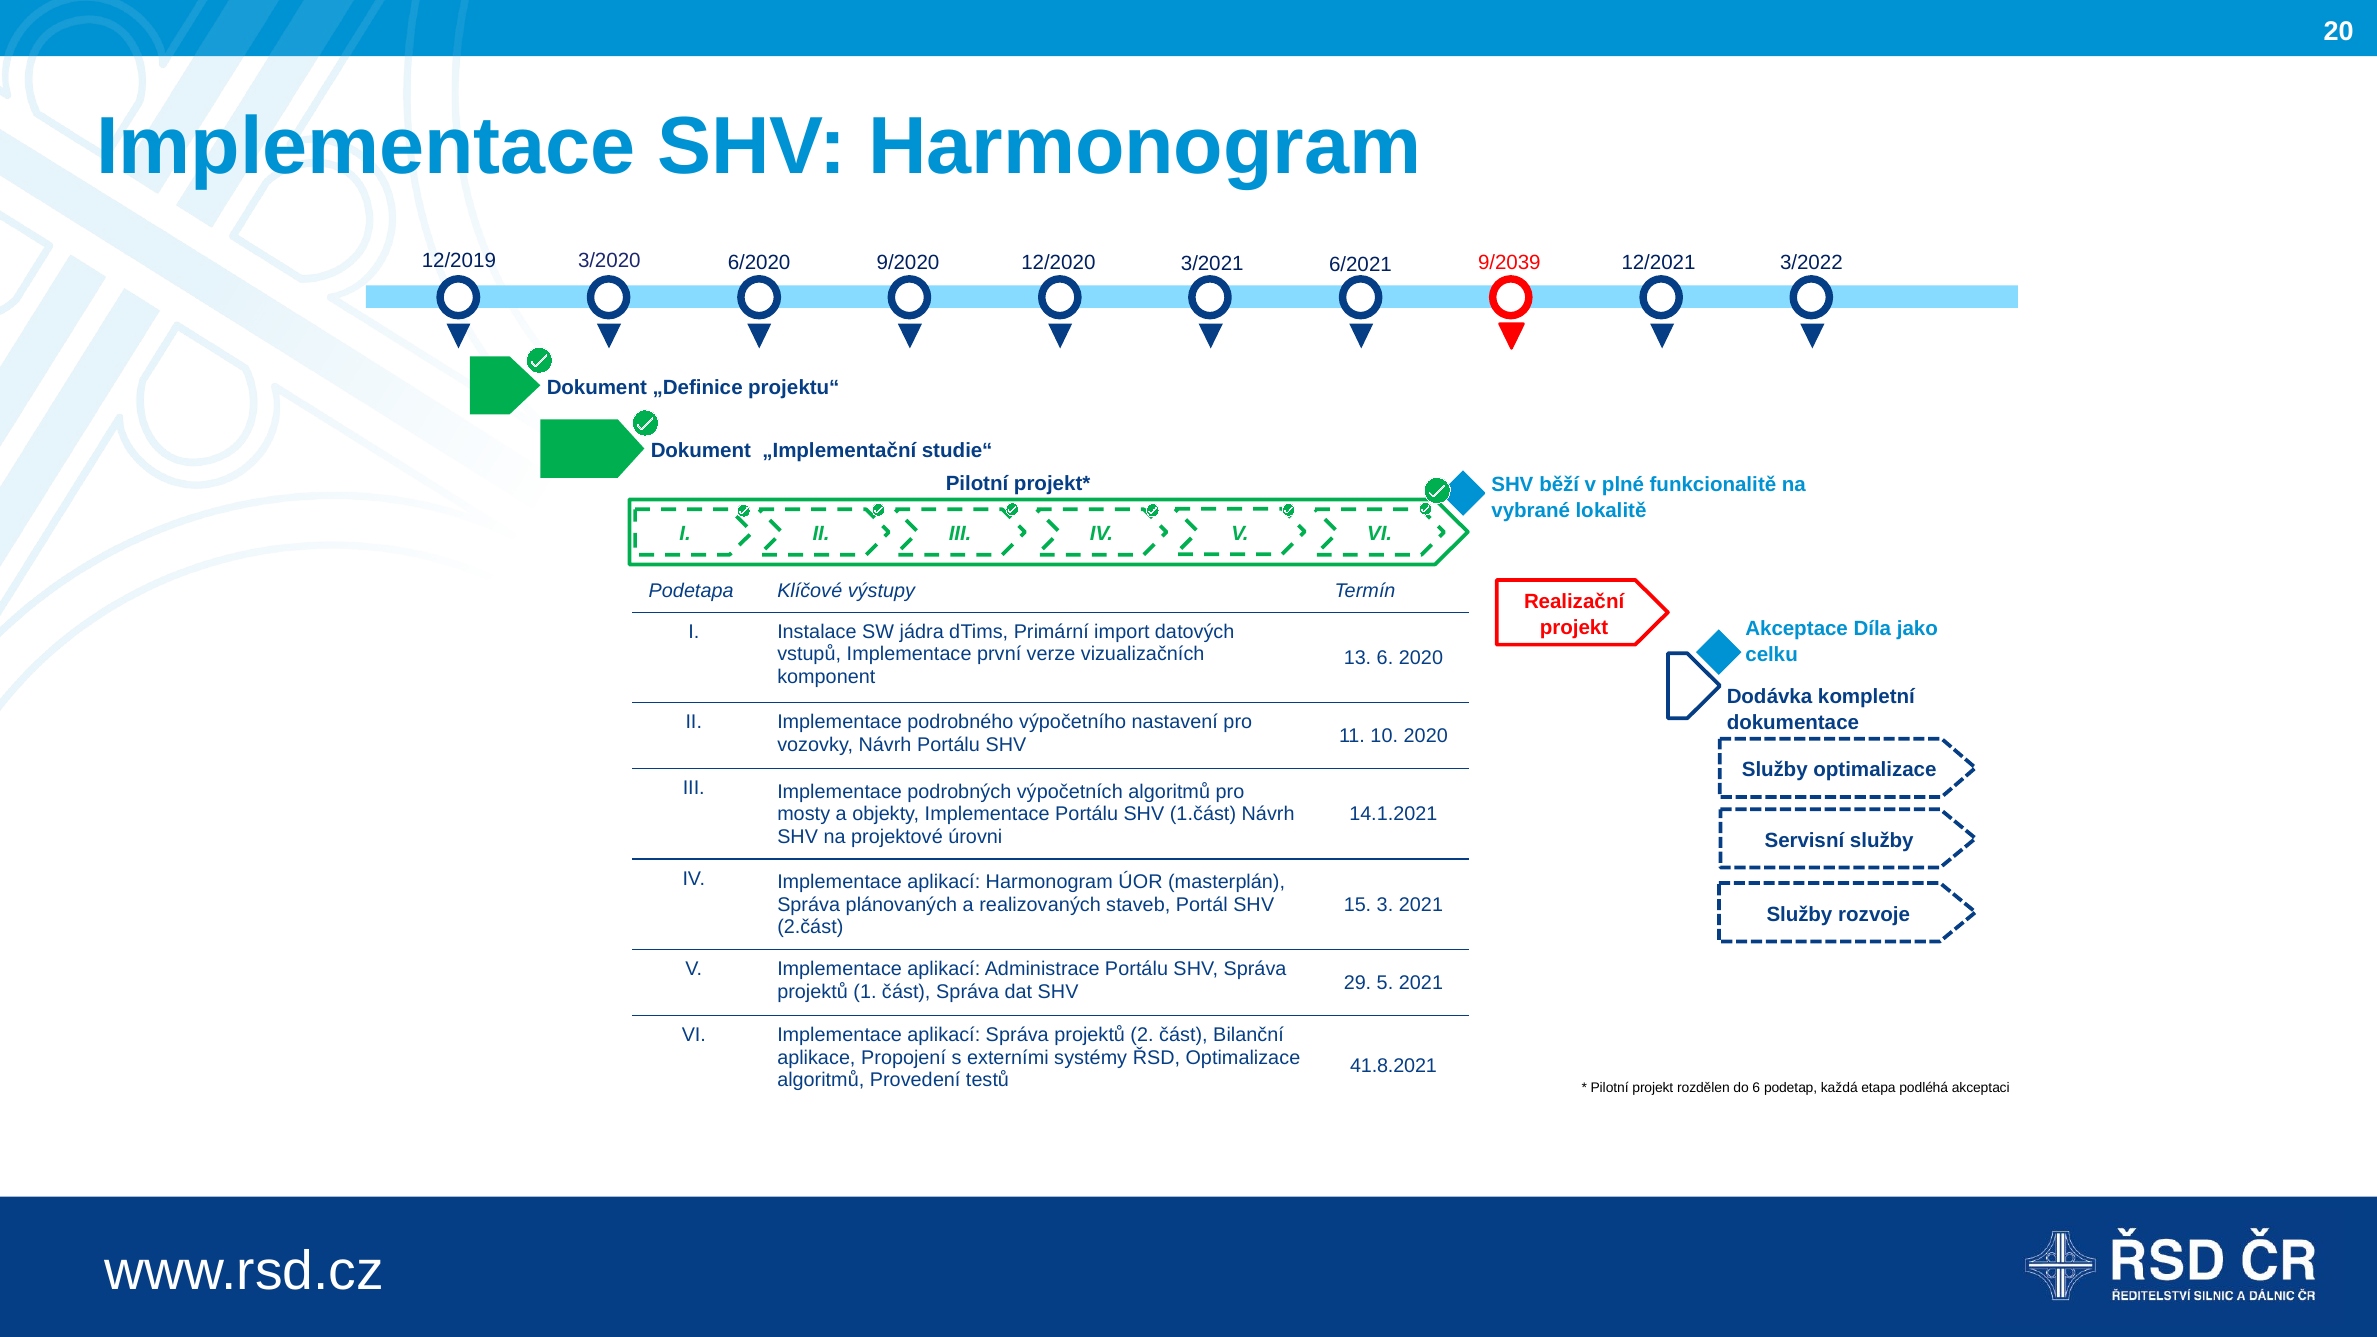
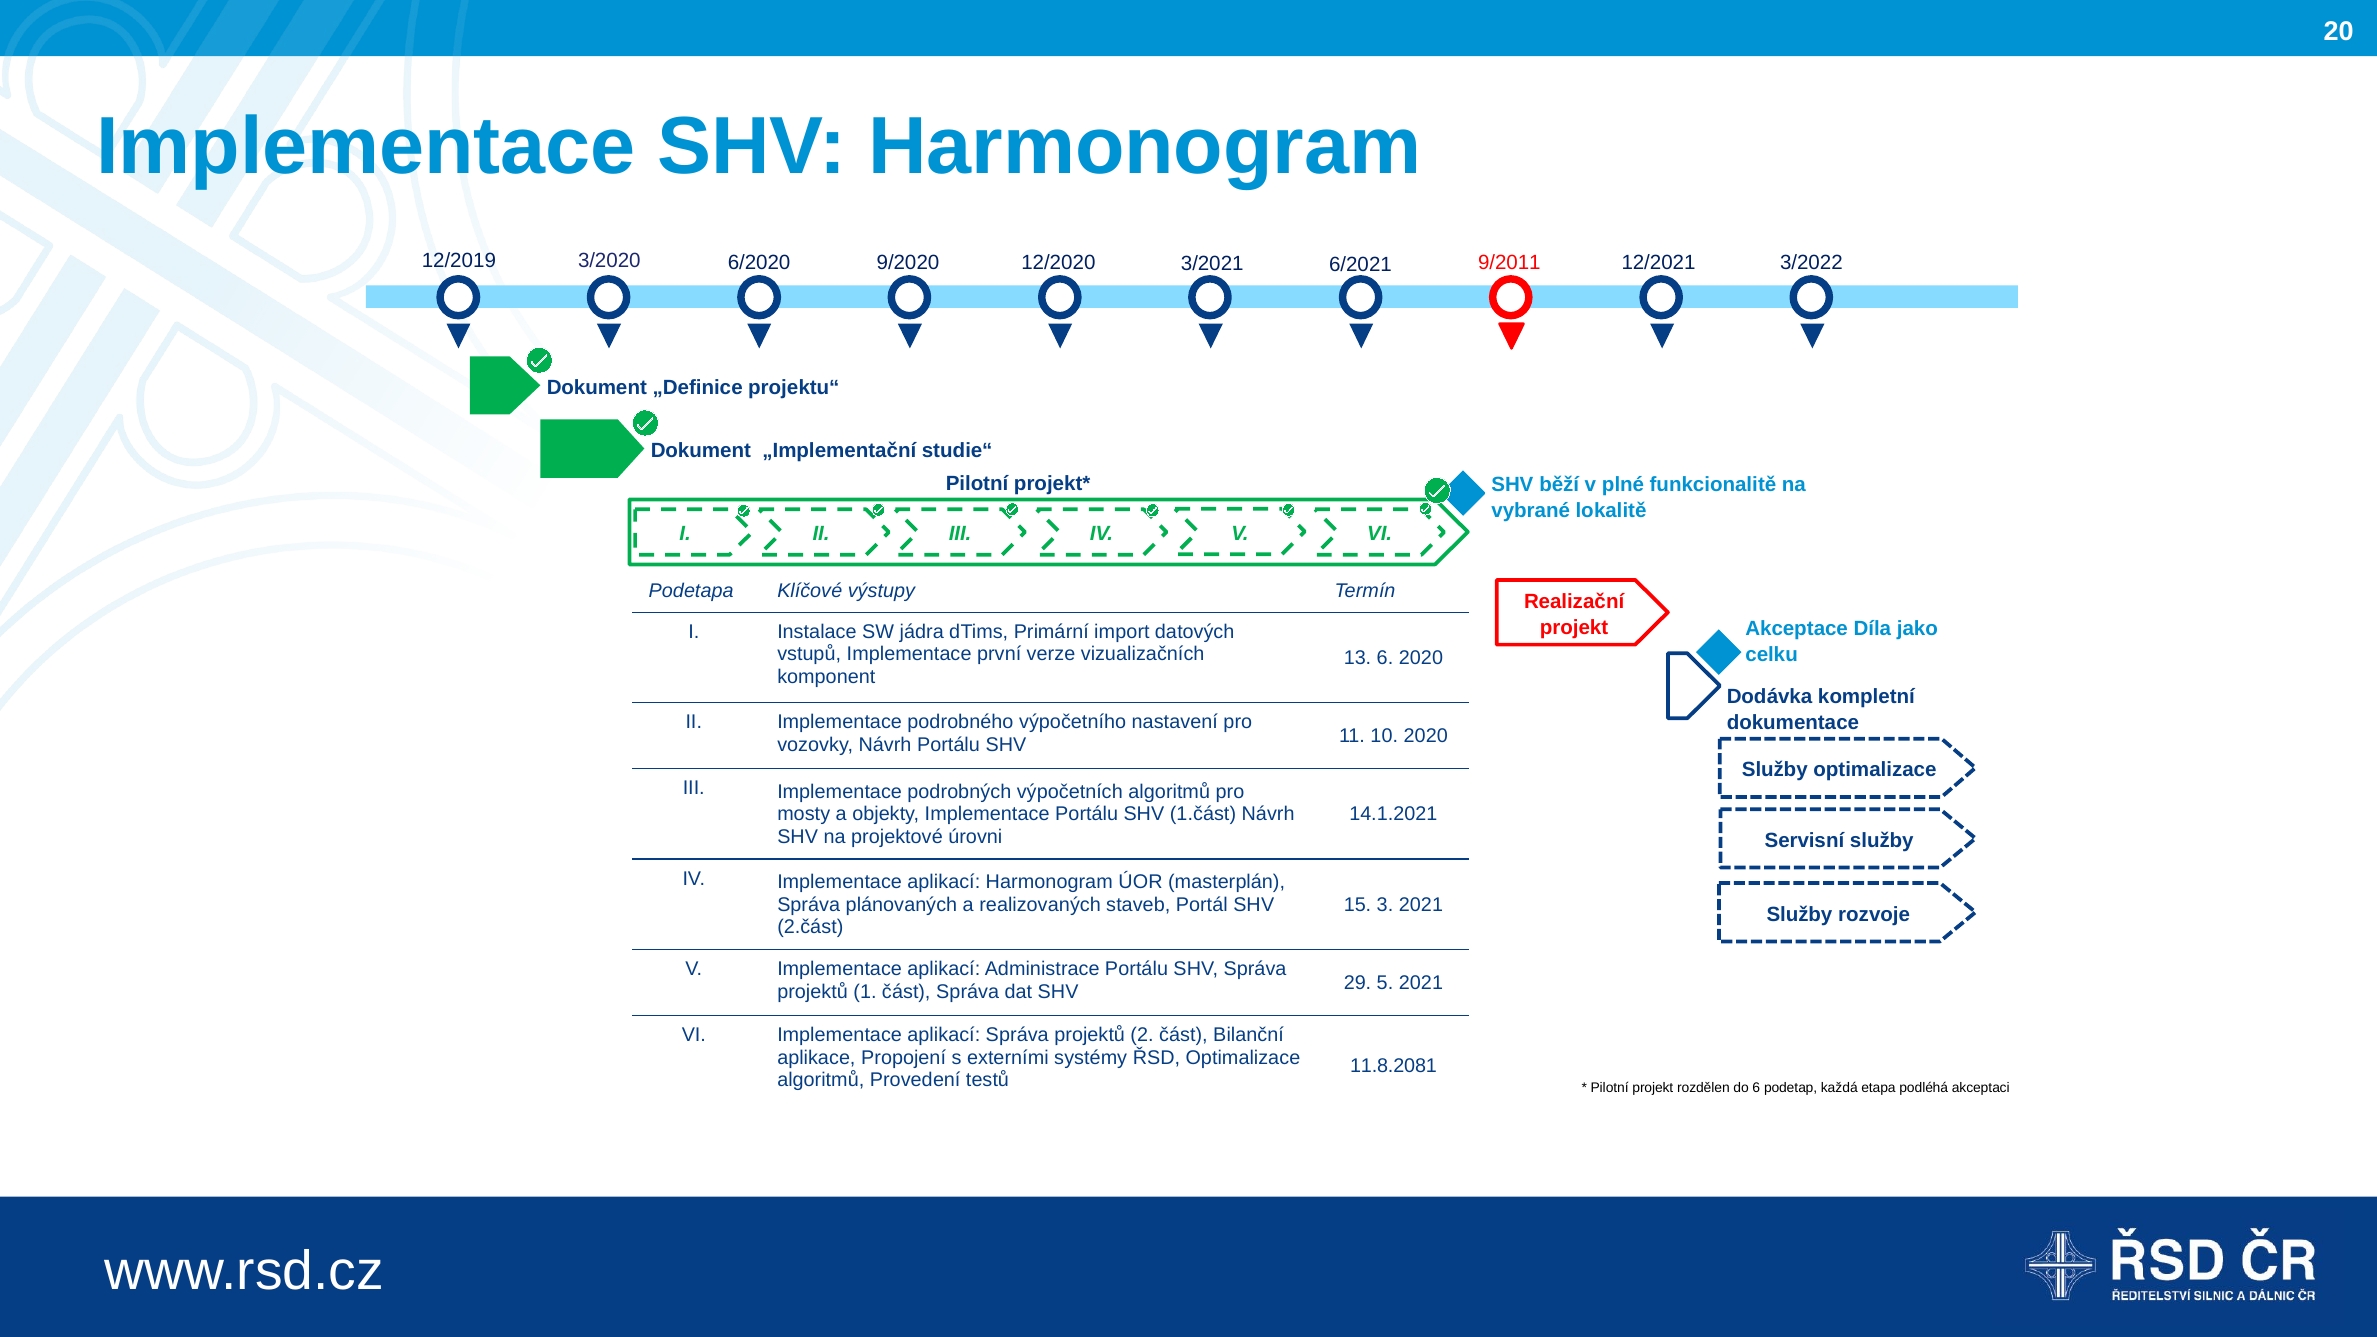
9/2039: 9/2039 -> 9/2011
41.8.2021: 41.8.2021 -> 11.8.2081
